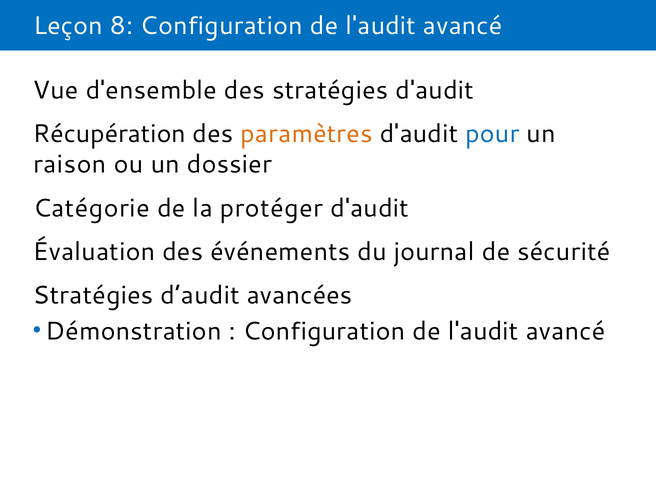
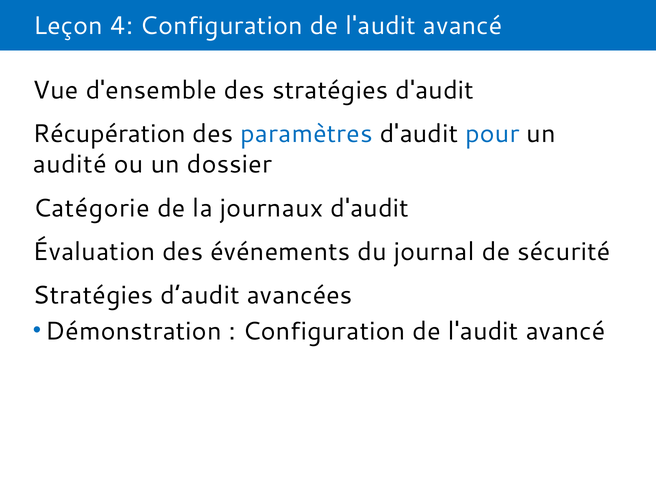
8: 8 -> 4
paramètres colour: orange -> blue
raison: raison -> audité
protéger: protéger -> journaux
